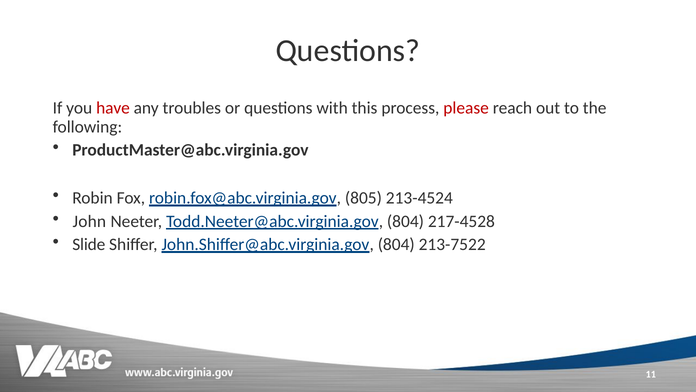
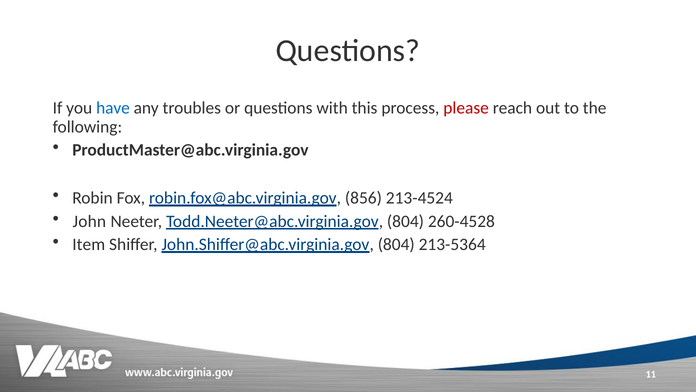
have colour: red -> blue
805: 805 -> 856
217-4528: 217-4528 -> 260-4528
Slide: Slide -> Item
213-7522: 213-7522 -> 213-5364
